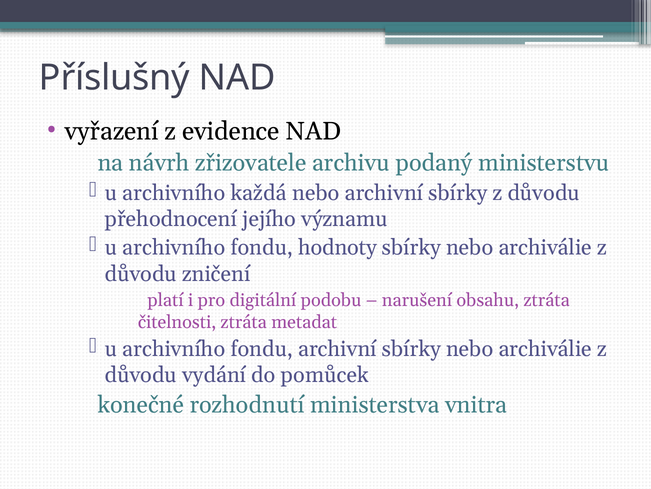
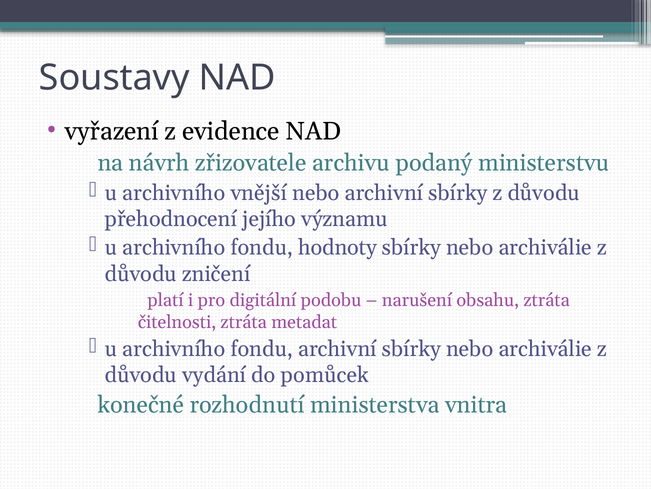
Příslušný: Příslušný -> Soustavy
každá: každá -> vnější
